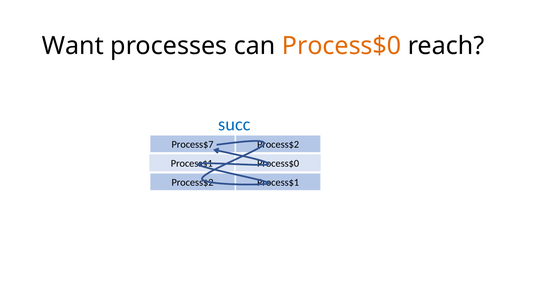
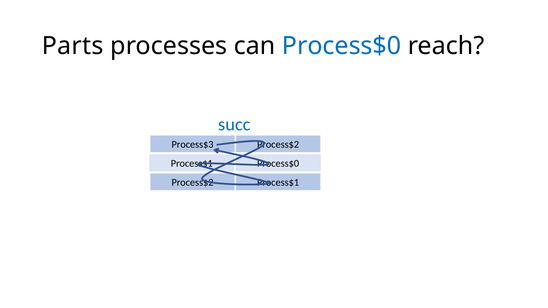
Want: Want -> Parts
Process$0 at (342, 46) colour: orange -> blue
Process$7: Process$7 -> Process$3
